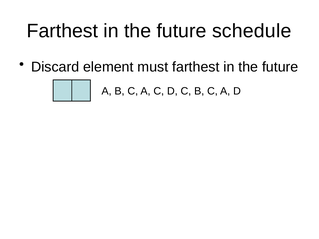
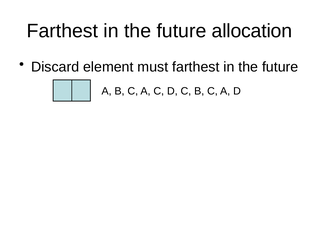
schedule: schedule -> allocation
